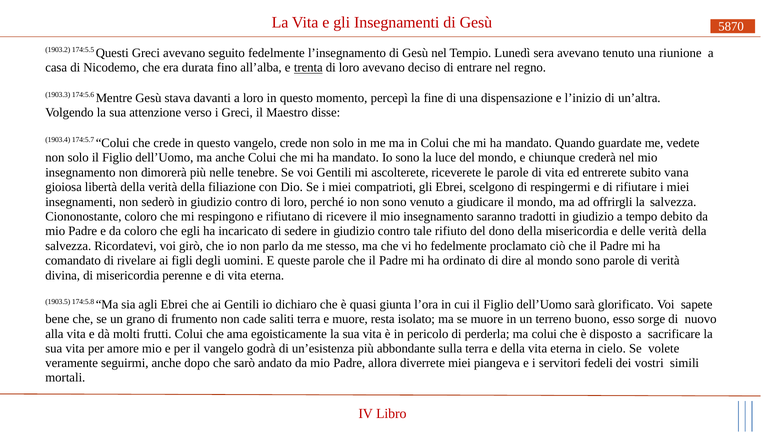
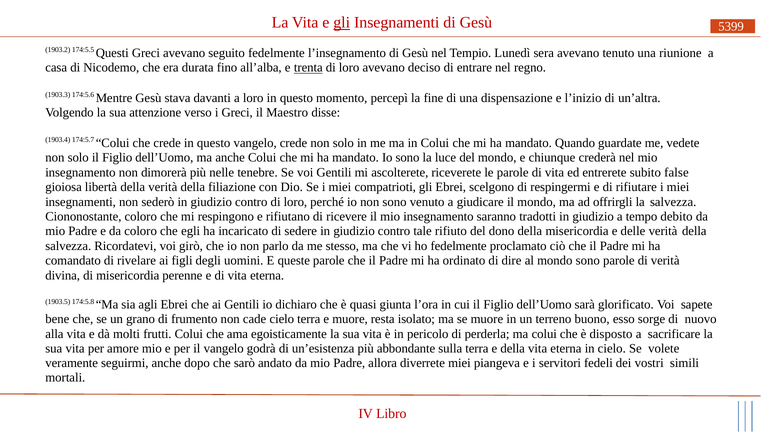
gli at (342, 23) underline: none -> present
5870: 5870 -> 5399
vana: vana -> false
cade saliti: saliti -> cielo
